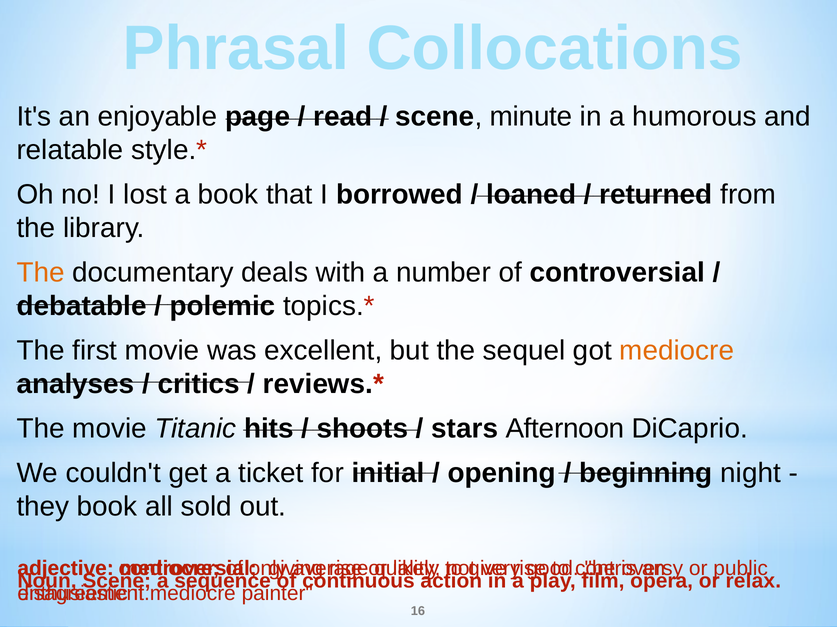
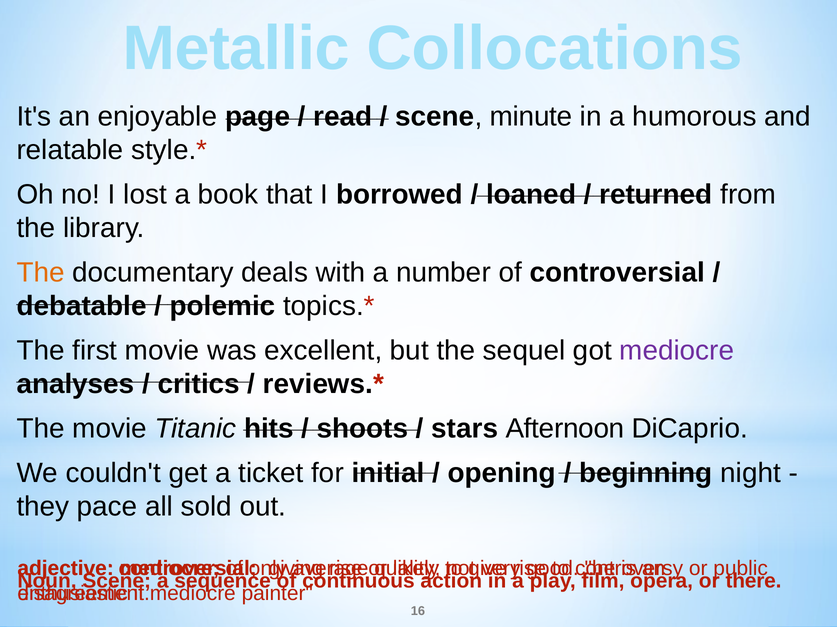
Phrasal: Phrasal -> Metallic
mediocre at (677, 351) colour: orange -> purple
they book: book -> pace
relax: relax -> there
